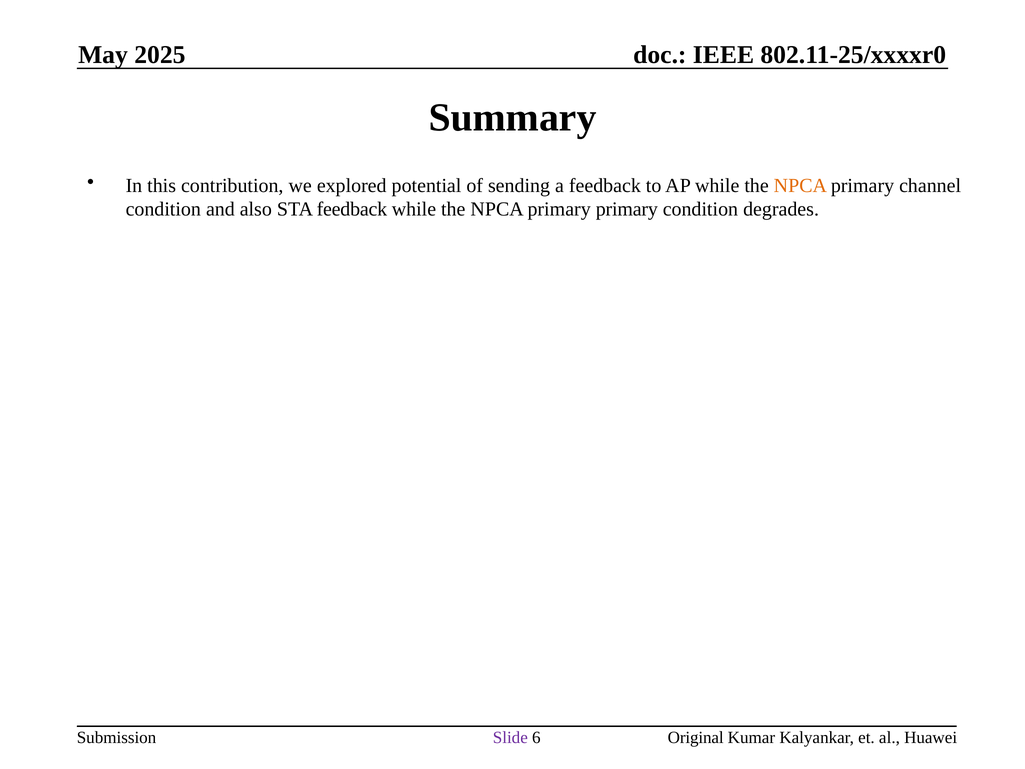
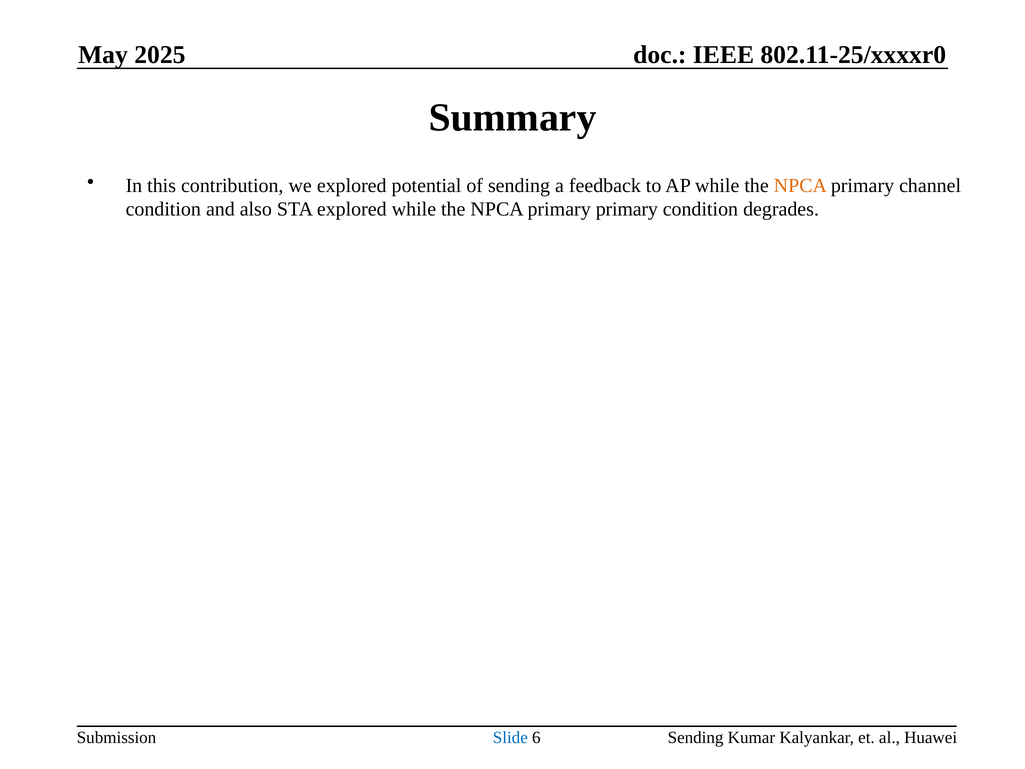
STA feedback: feedback -> explored
Slide colour: purple -> blue
6 Original: Original -> Sending
